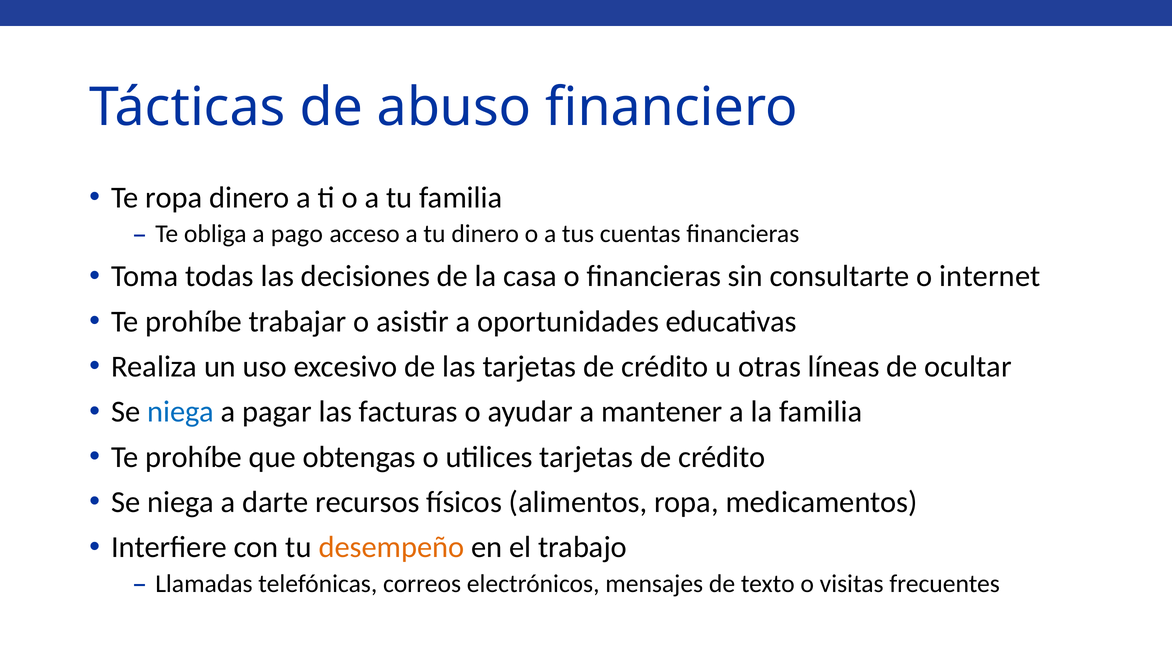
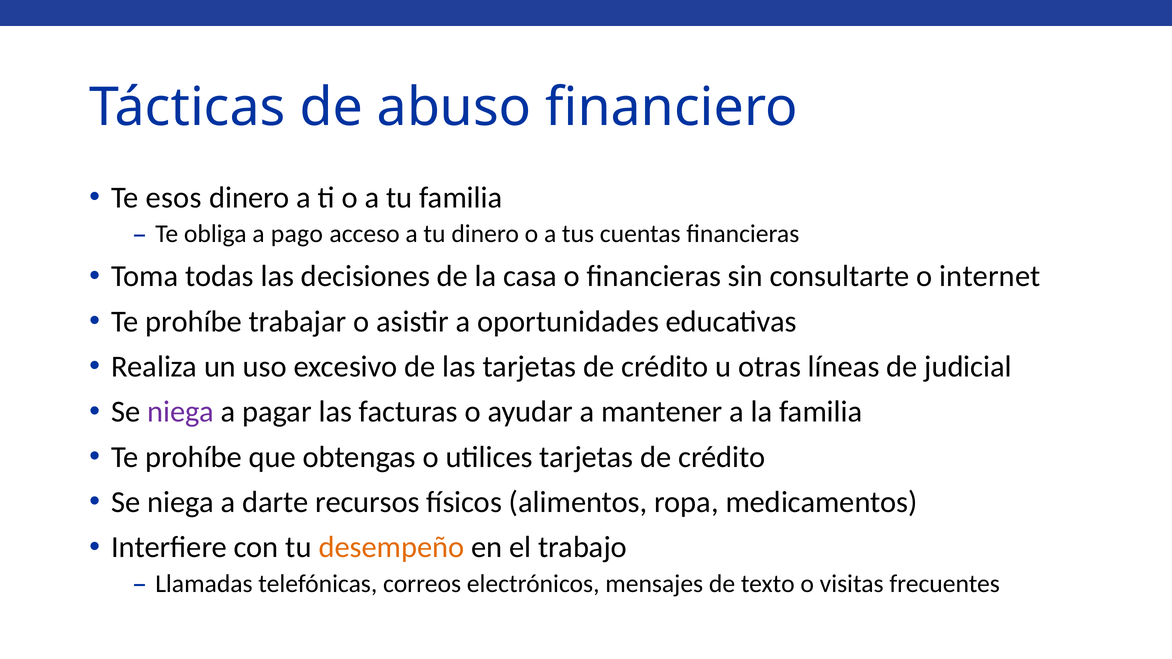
Te ropa: ropa -> esos
ocultar: ocultar -> judicial
niega at (181, 412) colour: blue -> purple
